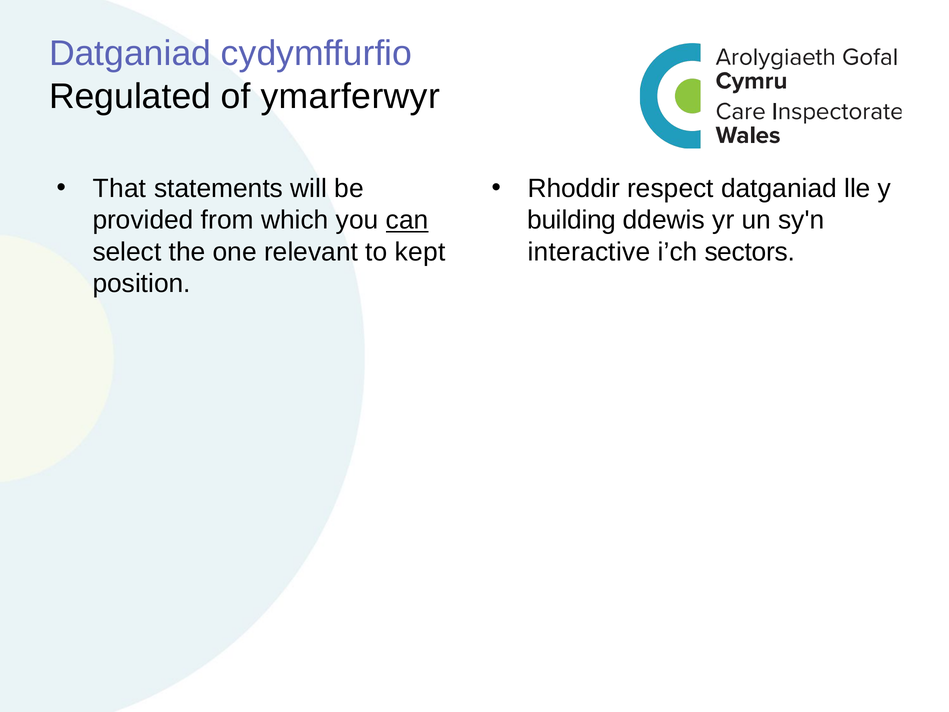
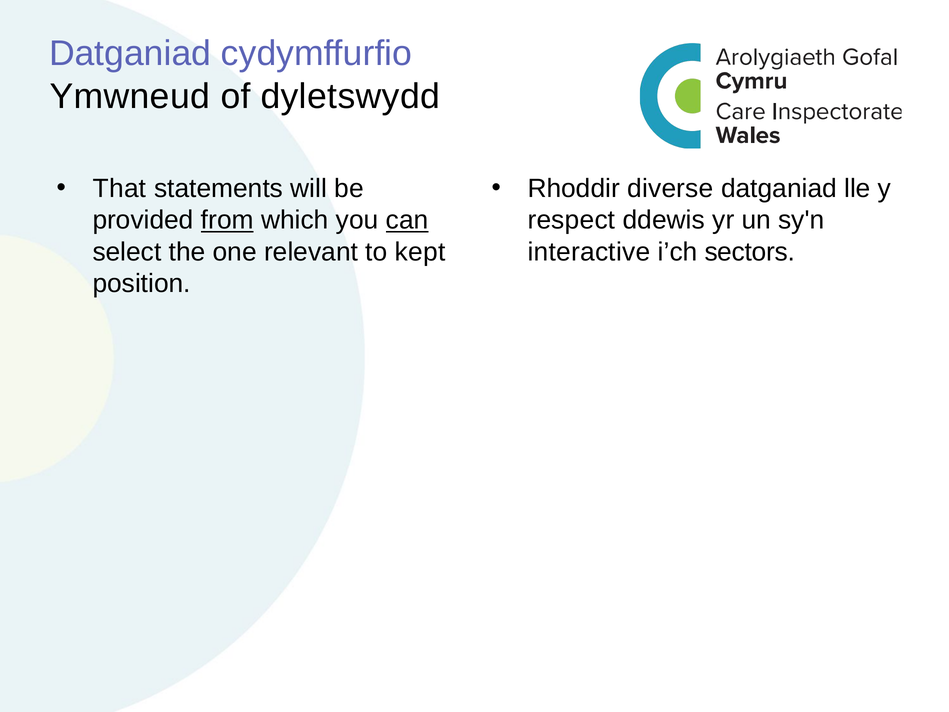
Regulated: Regulated -> Ymwneud
ymarferwyr: ymarferwyr -> dyletswydd
respect: respect -> diverse
from underline: none -> present
building: building -> respect
